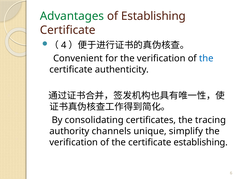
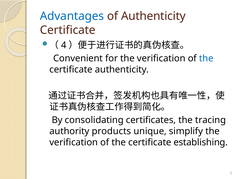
Advantages colour: green -> blue
of Establishing: Establishing -> Authenticity
channels: channels -> products
